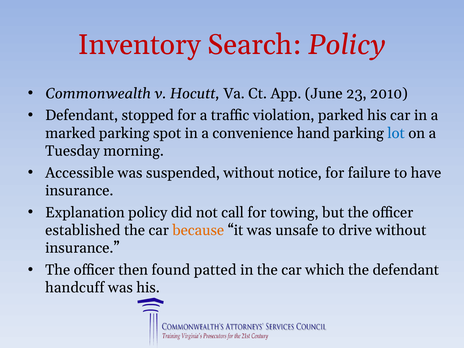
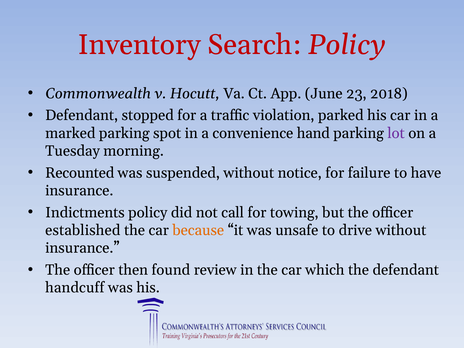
2010: 2010 -> 2018
lot colour: blue -> purple
Accessible: Accessible -> Recounted
Explanation: Explanation -> Indictments
patted: patted -> review
